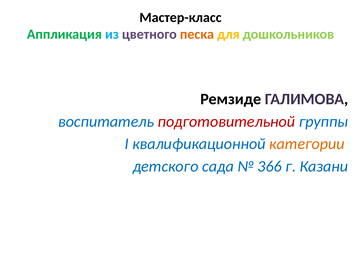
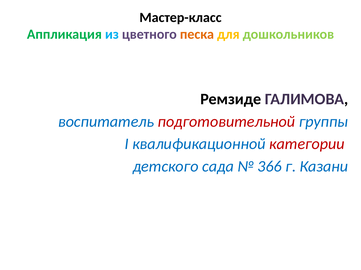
категории colour: orange -> red
